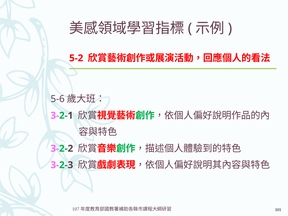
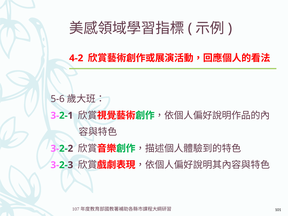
5-2: 5-2 -> 4-2
